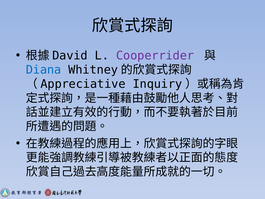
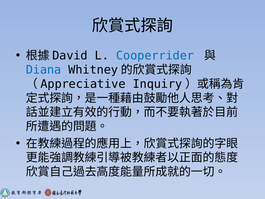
Cooperrider colour: purple -> blue
